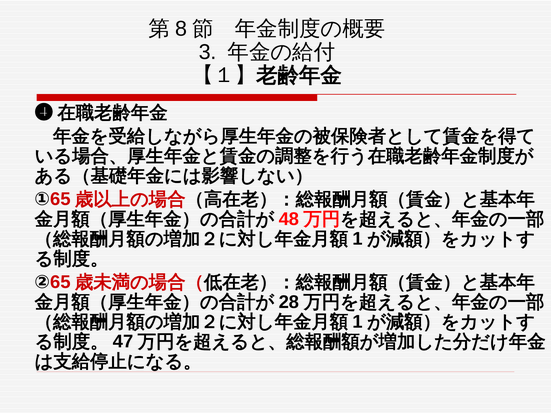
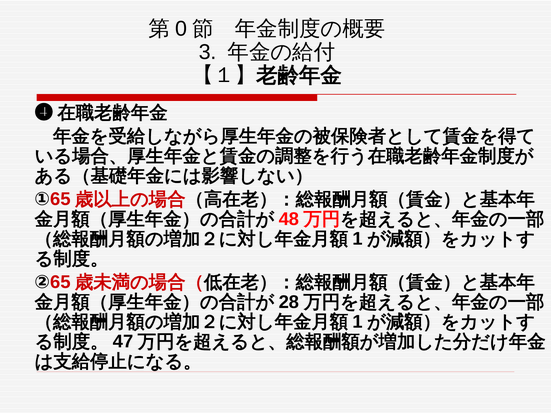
8: 8 -> 0
